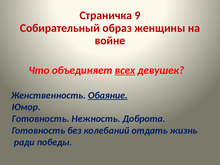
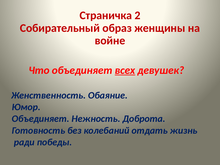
9: 9 -> 2
Обаяние underline: present -> none
Готовность at (41, 119): Готовность -> Объединяет
